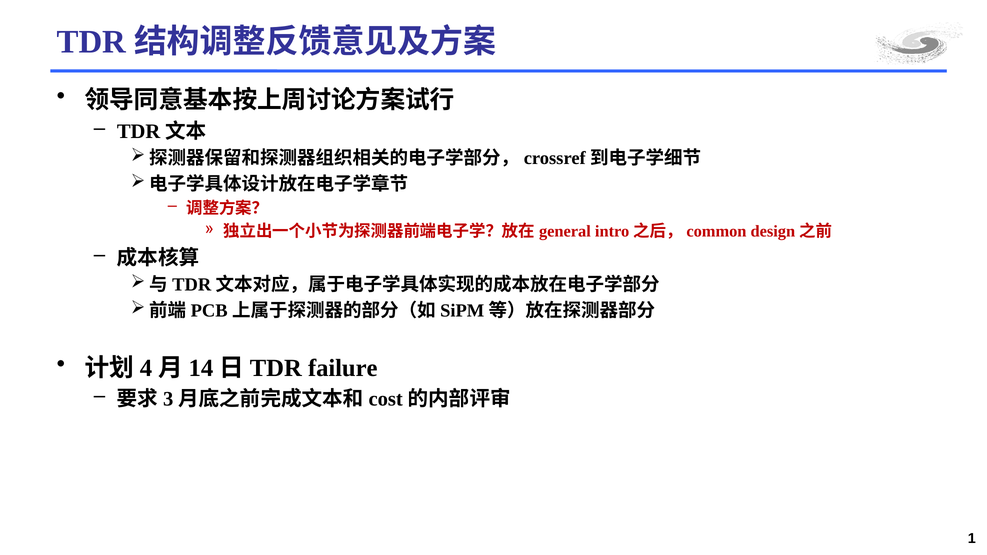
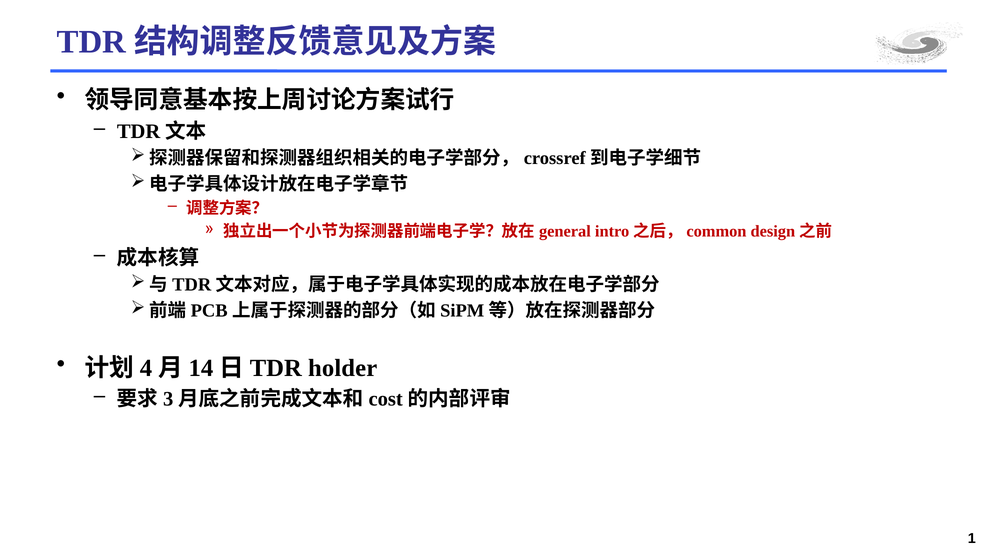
failure: failure -> holder
